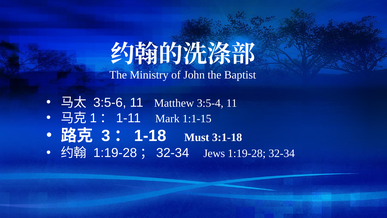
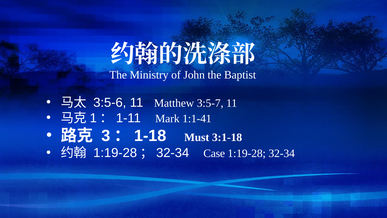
3:5-4: 3:5-4 -> 3:5-7
1:1-15: 1:1-15 -> 1:1-41
Jews: Jews -> Case
